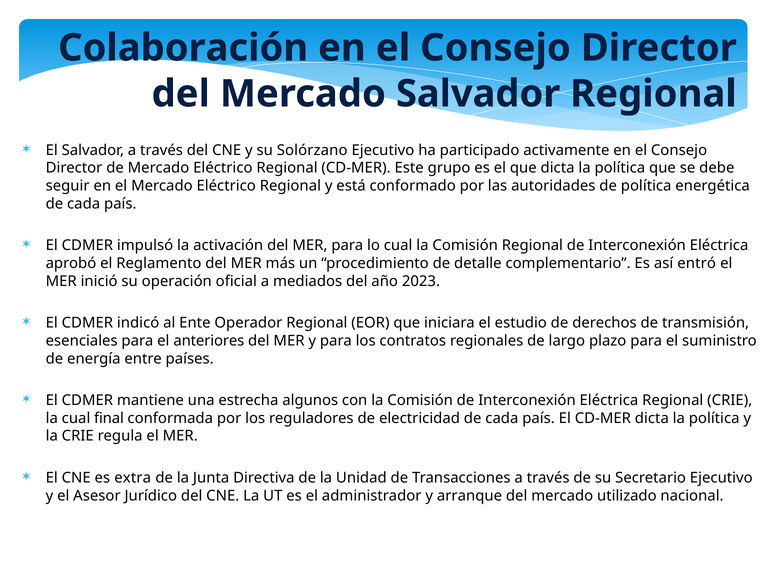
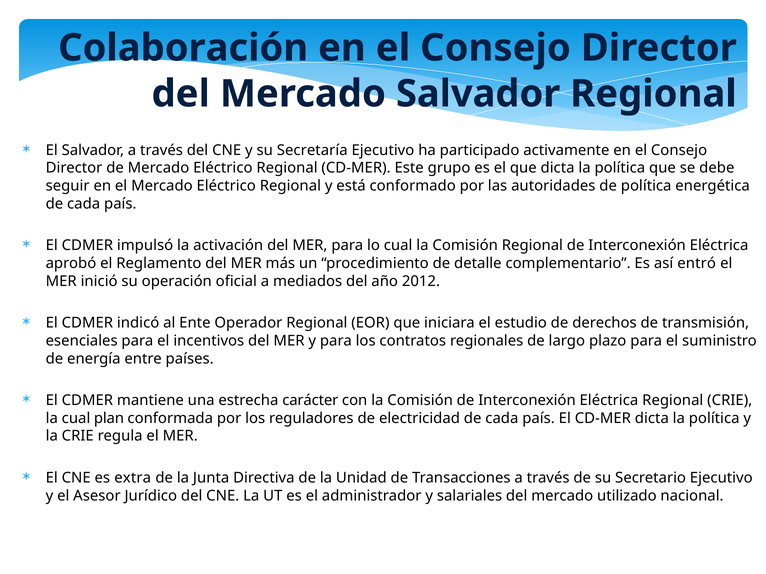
Solórzano: Solórzano -> Secretaría
2023: 2023 -> 2012
anteriores: anteriores -> incentivos
algunos: algunos -> carácter
final: final -> plan
arranque: arranque -> salariales
